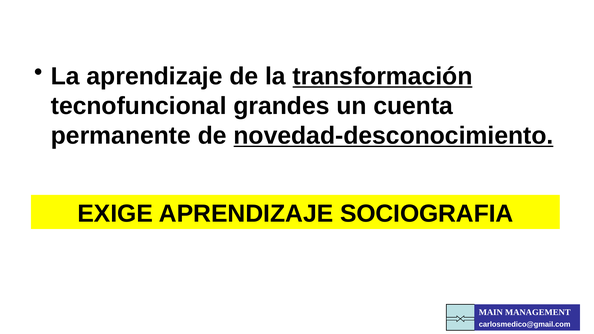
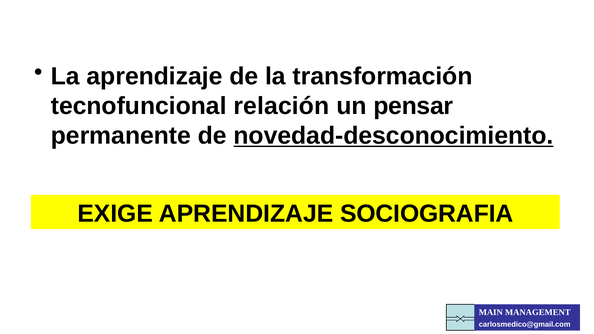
transformación underline: present -> none
grandes: grandes -> relación
cuenta: cuenta -> pensar
